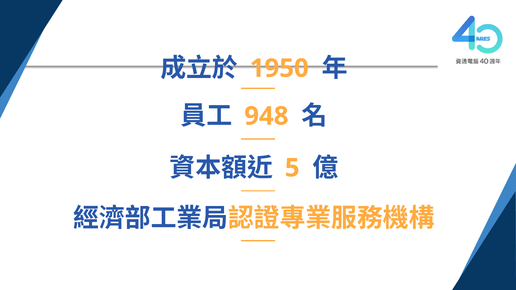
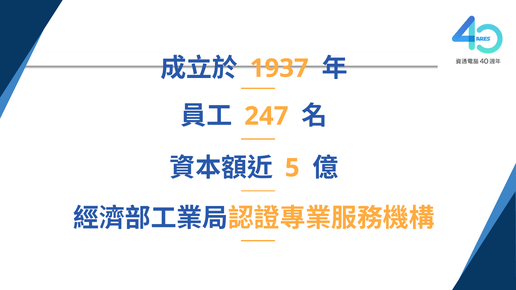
1950: 1950 -> 1937
948: 948 -> 247
